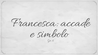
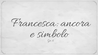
accade: accade -> ancora
